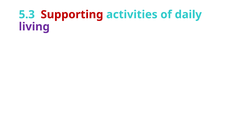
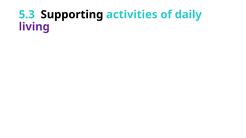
Supporting colour: red -> black
